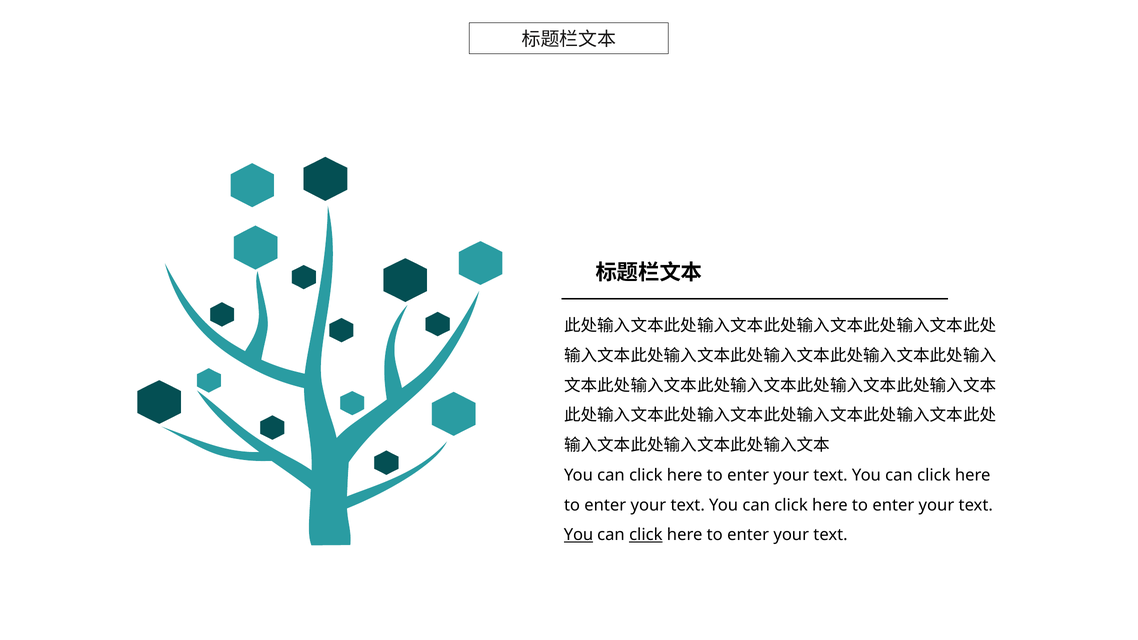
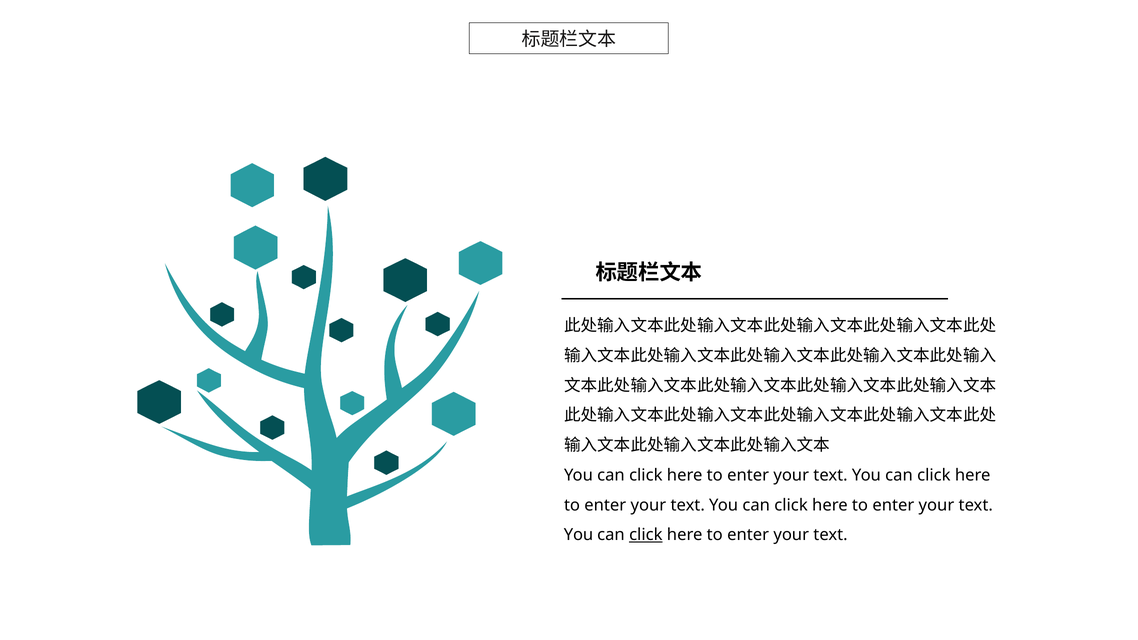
You at (579, 535) underline: present -> none
